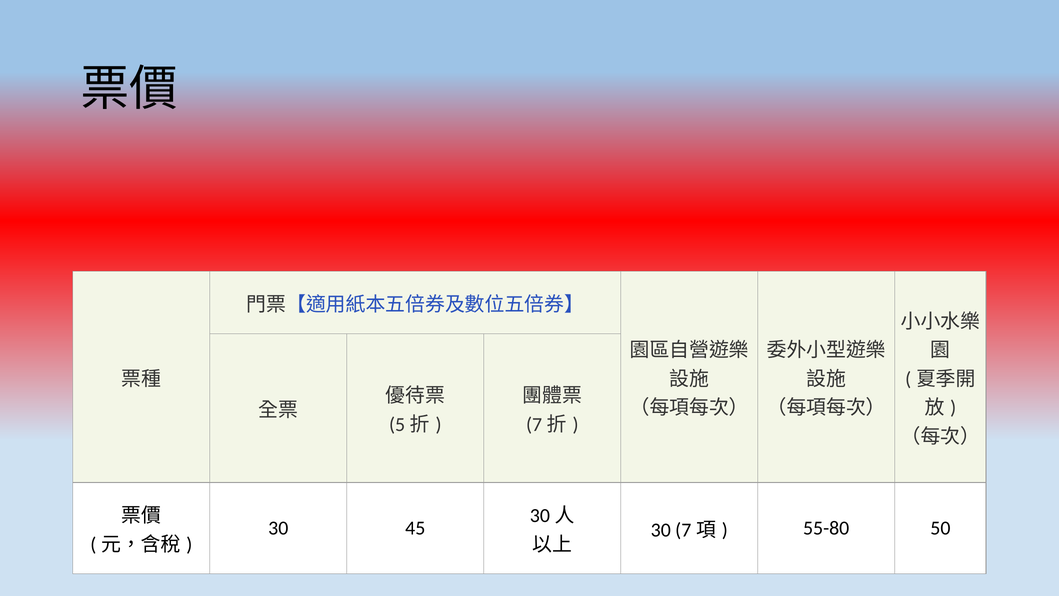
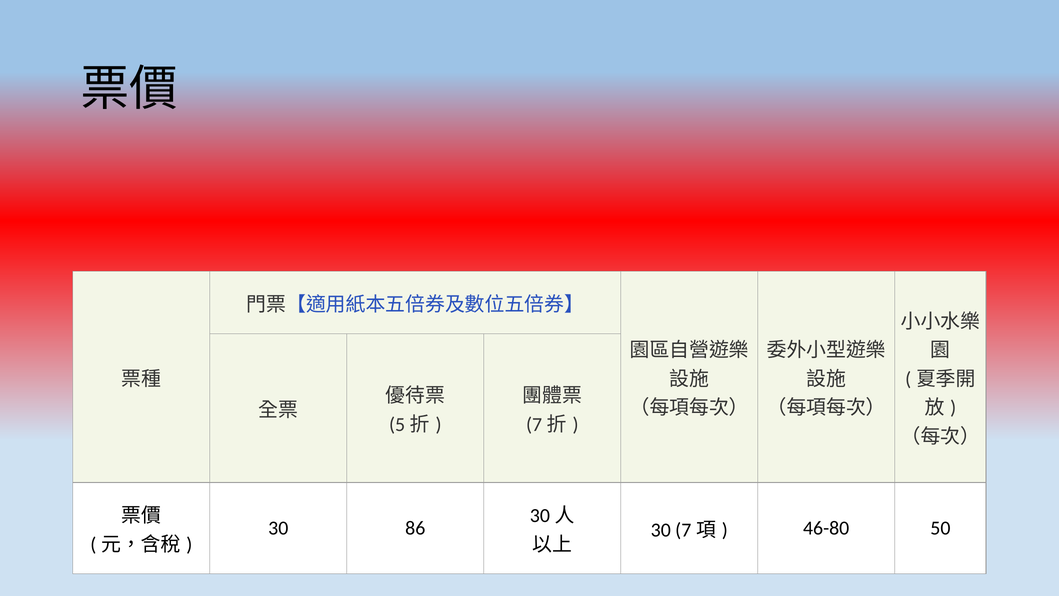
45: 45 -> 86
55-80: 55-80 -> 46-80
